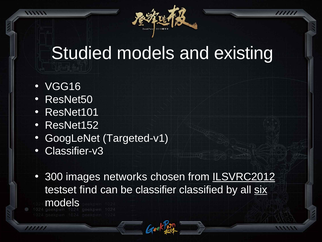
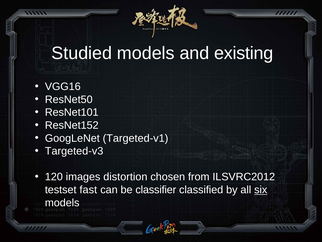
Classifier-v3: Classifier-v3 -> Targeted-v3
300: 300 -> 120
networks: networks -> distortion
ILSVRC2012 underline: present -> none
find: find -> fast
